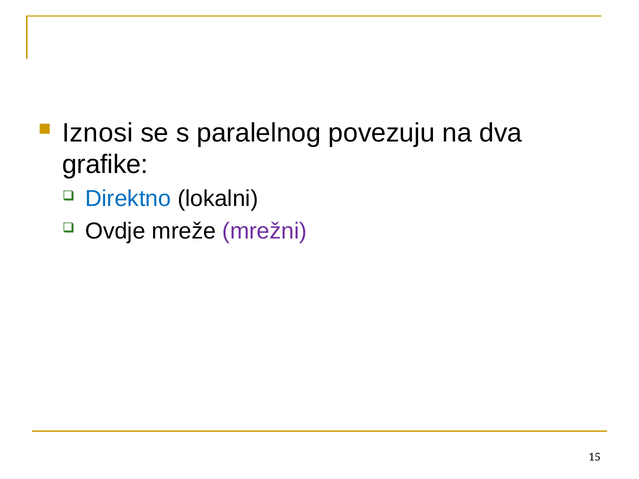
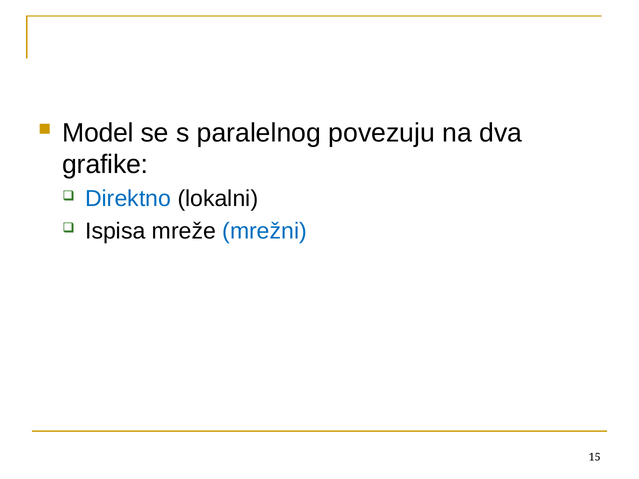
Iznosi: Iznosi -> Model
Ovdje: Ovdje -> Ispisa
mrežni colour: purple -> blue
